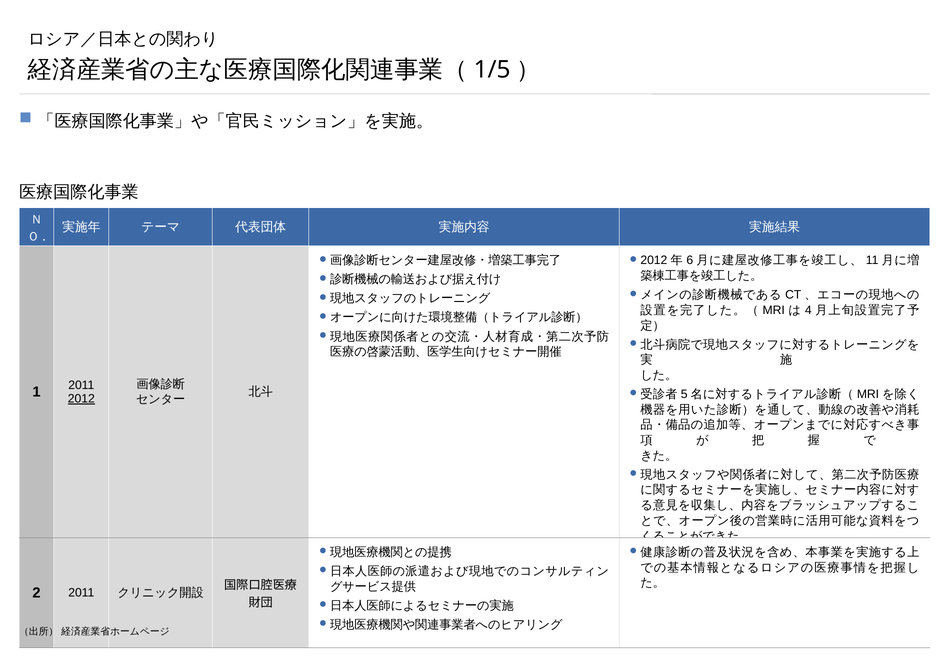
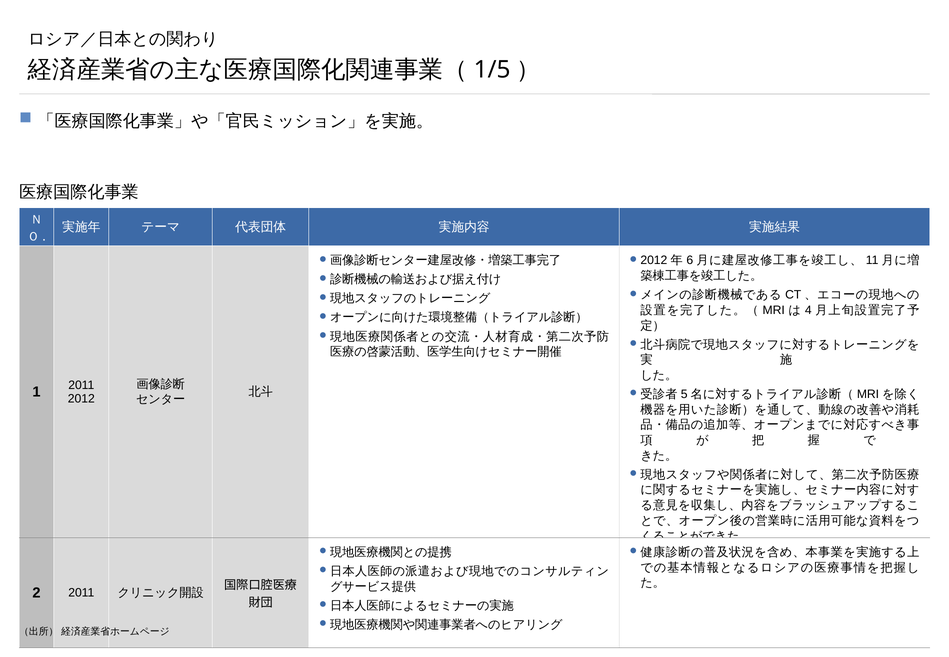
2012 underline: present -> none
